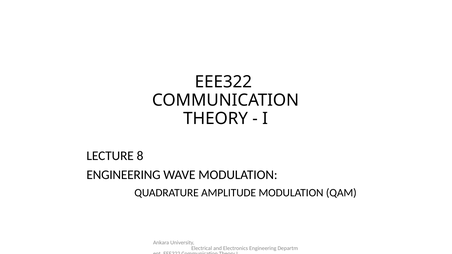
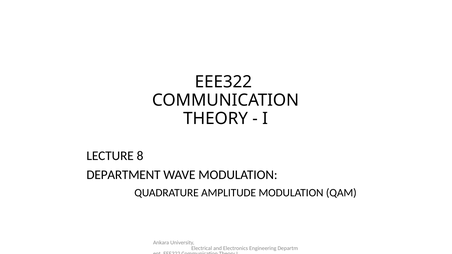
ENGINEERING at (123, 175): ENGINEERING -> DEPARTMENT
